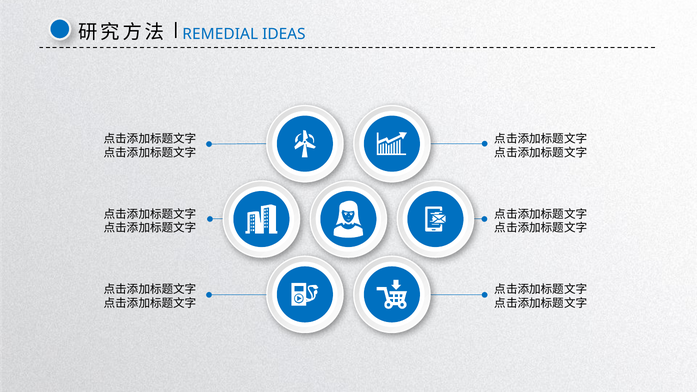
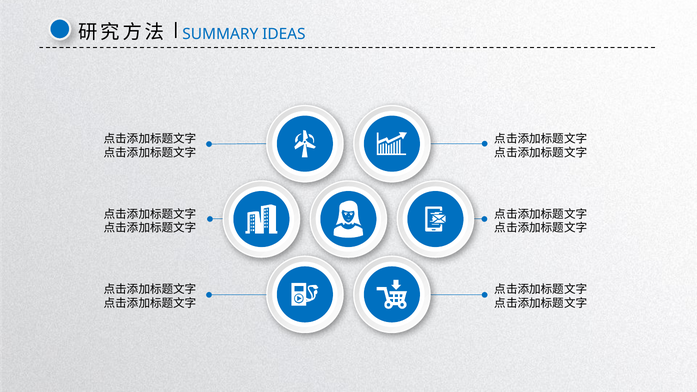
REMEDIAL: REMEDIAL -> SUMMARY
